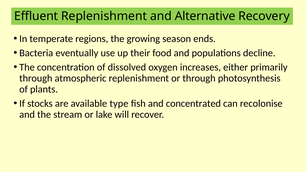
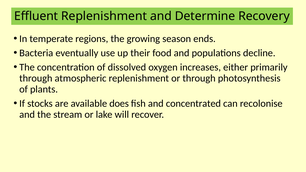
Alternative: Alternative -> Determine
type: type -> does
